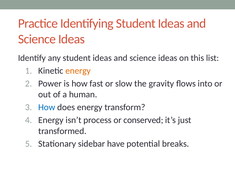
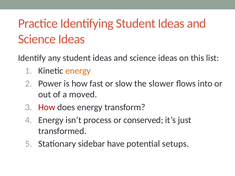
gravity: gravity -> slower
human: human -> moved
How at (47, 107) colour: blue -> red
breaks: breaks -> setups
